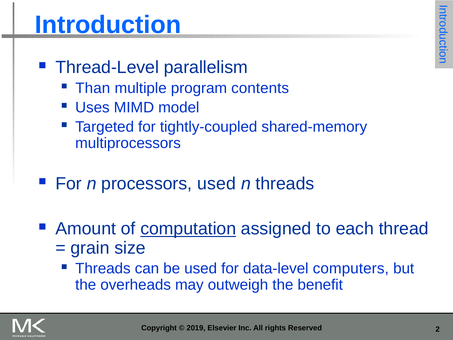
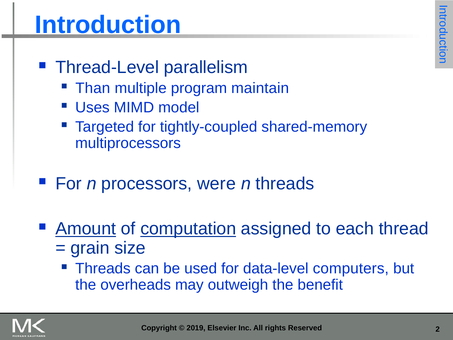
contents: contents -> maintain
processors used: used -> were
Amount underline: none -> present
